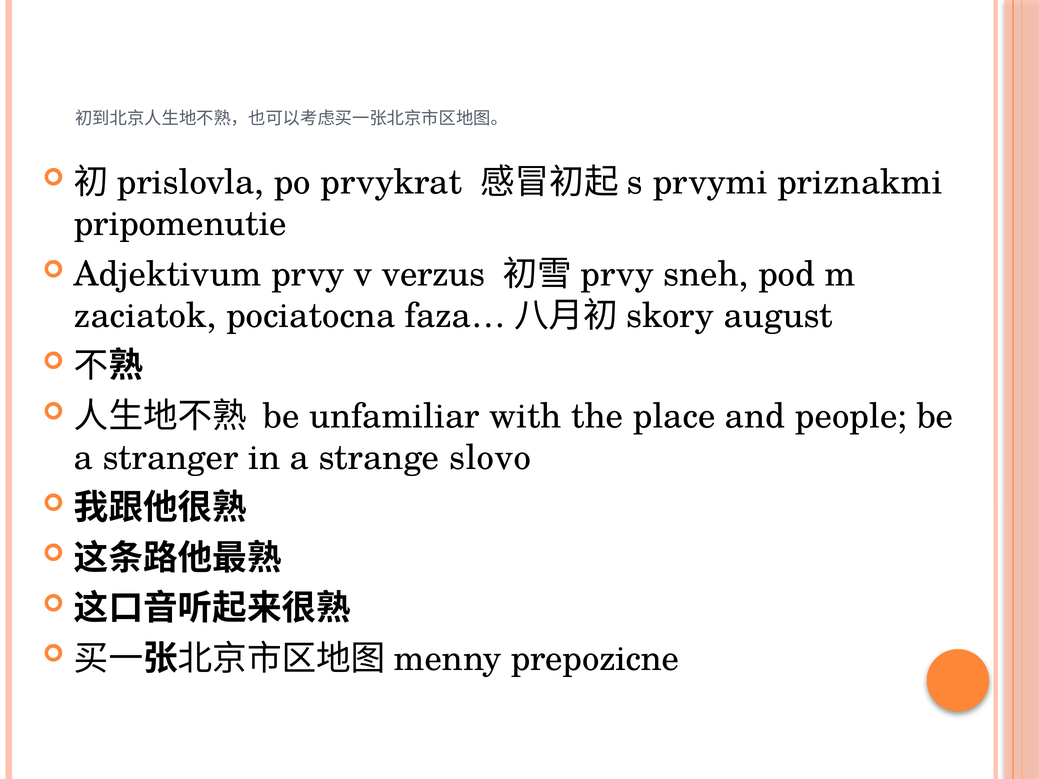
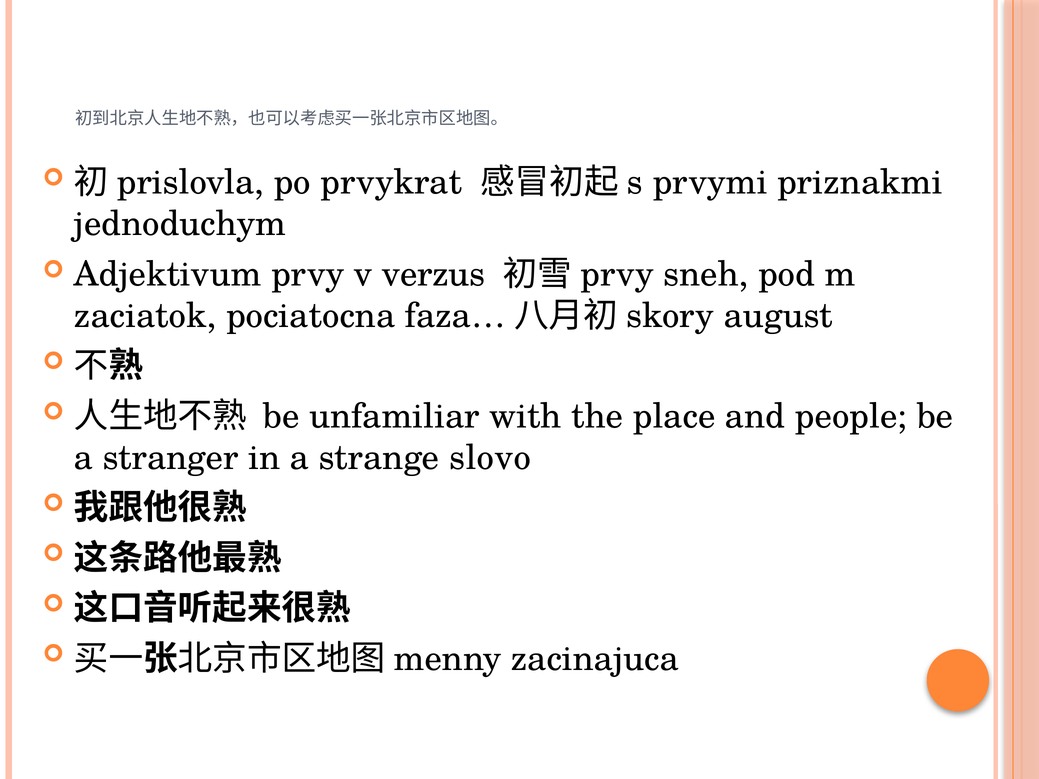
pripomenutie: pripomenutie -> jednoduchym
prepozicne: prepozicne -> zacinajuca
